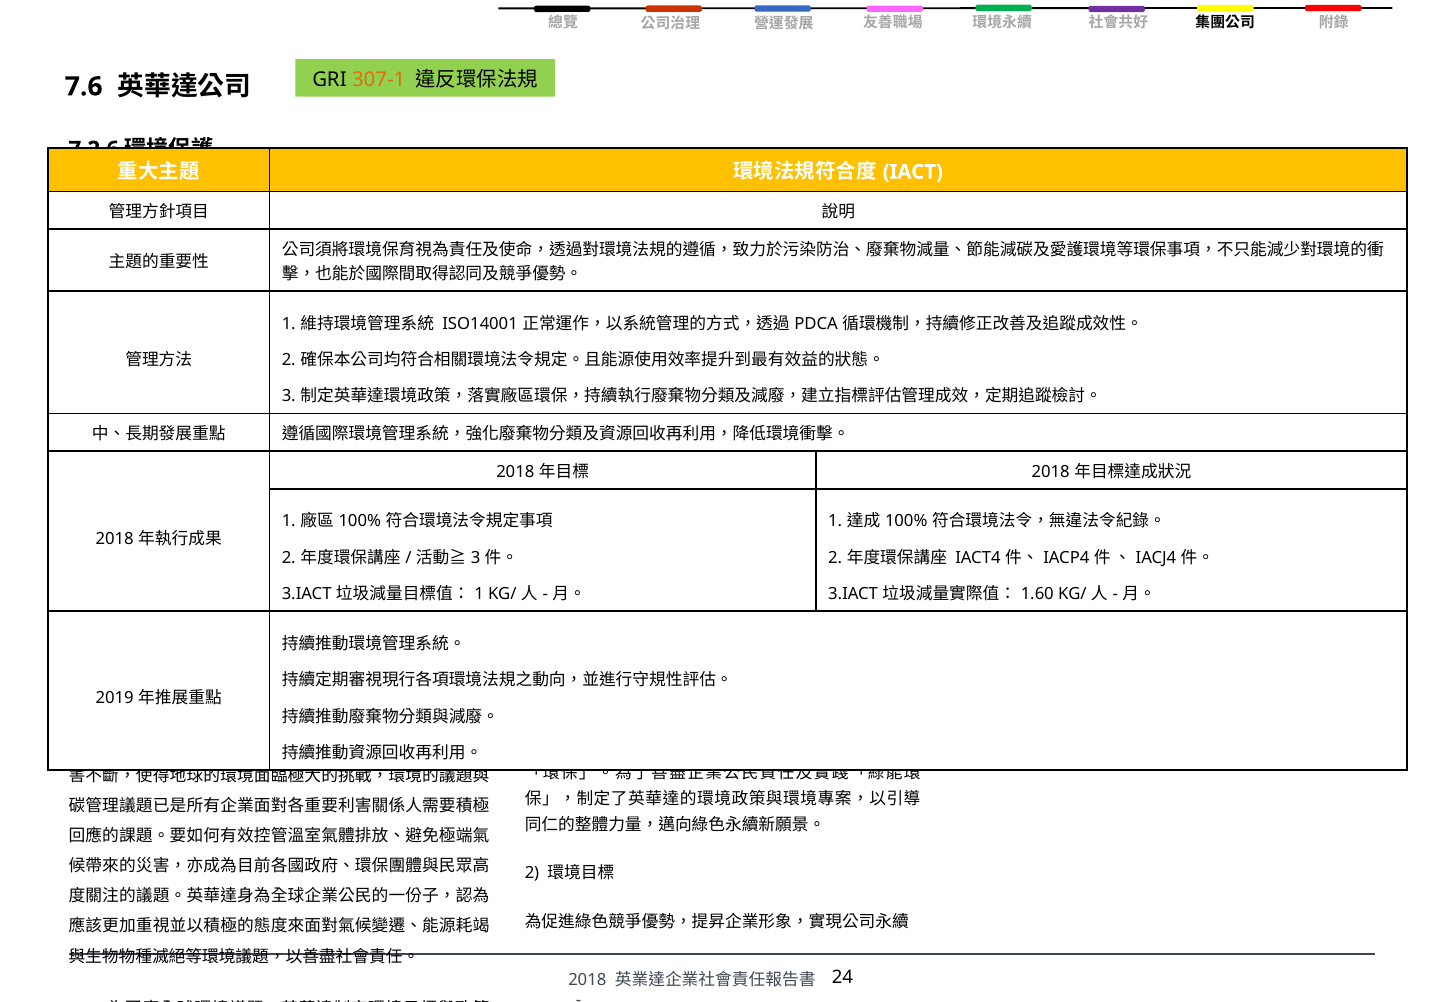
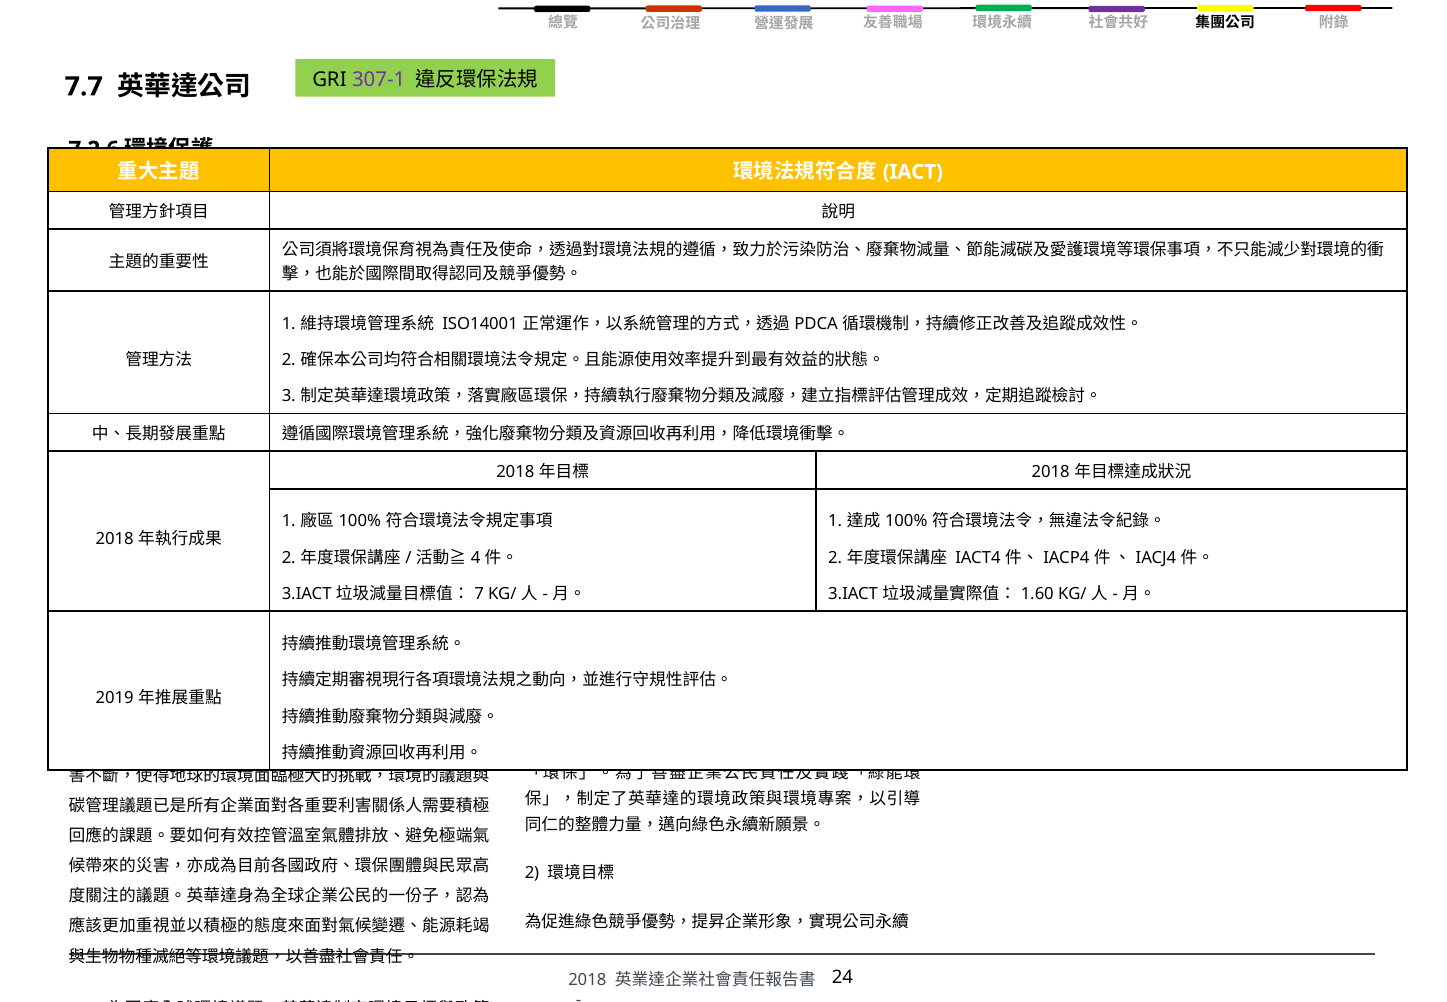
307-1 colour: orange -> purple
7.6: 7.6 -> 7.7
3 at (476, 558): 3 -> 4
1 at (479, 594): 1 -> 7
